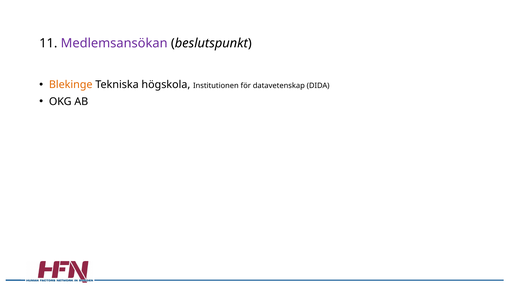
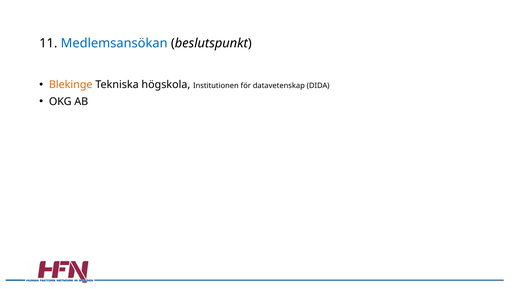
Medlemsansökan colour: purple -> blue
